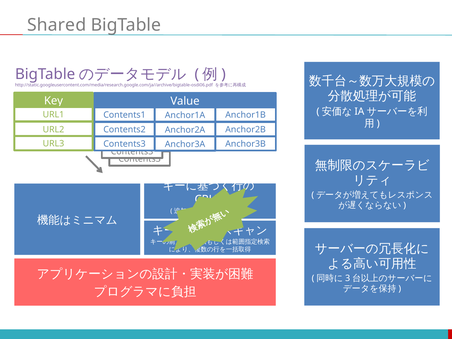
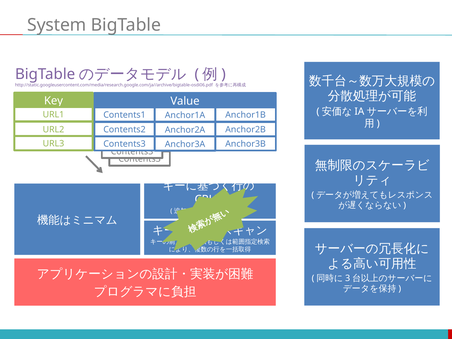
Shared: Shared -> System
